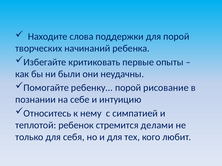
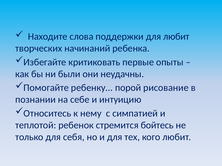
для порой: порой -> любит
делами: делами -> бойтесь
